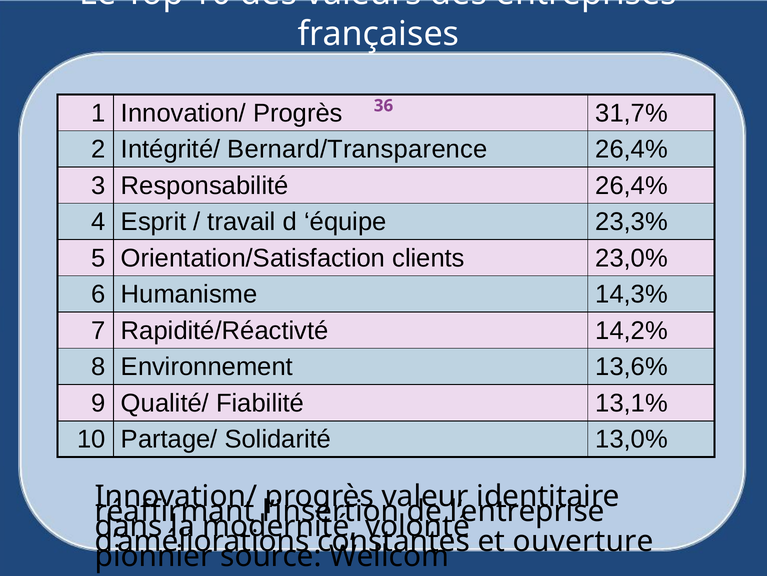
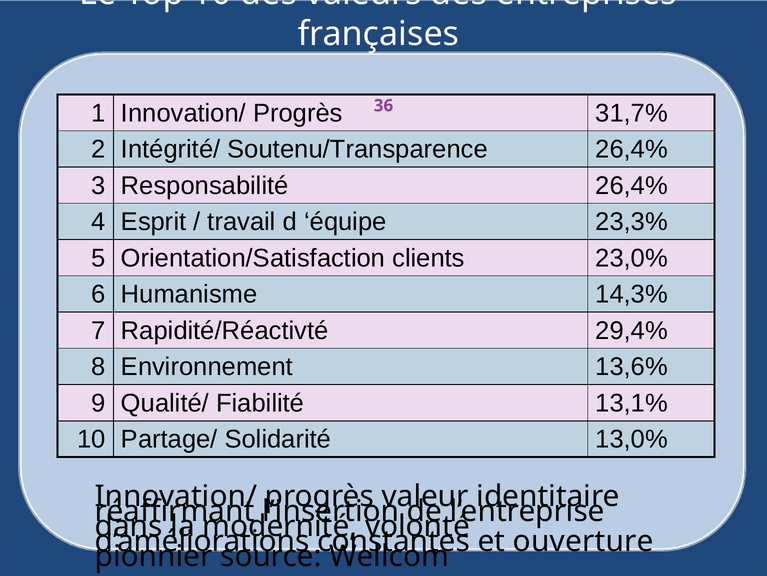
Bernard/Transparence: Bernard/Transparence -> Soutenu/Transparence
14,2%: 14,2% -> 29,4%
